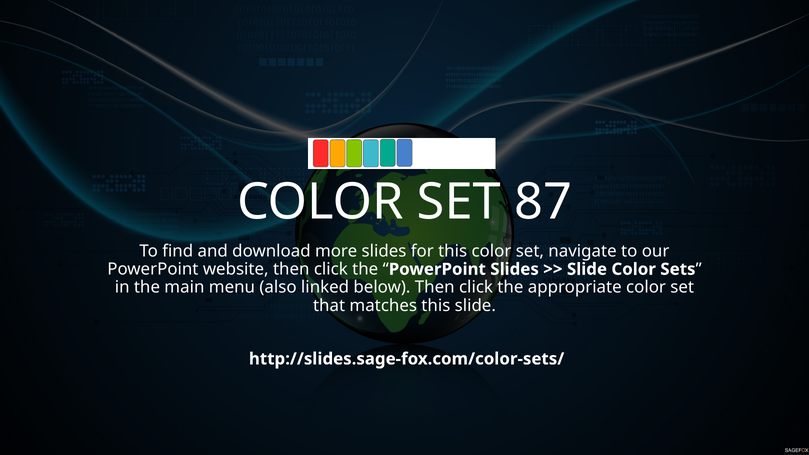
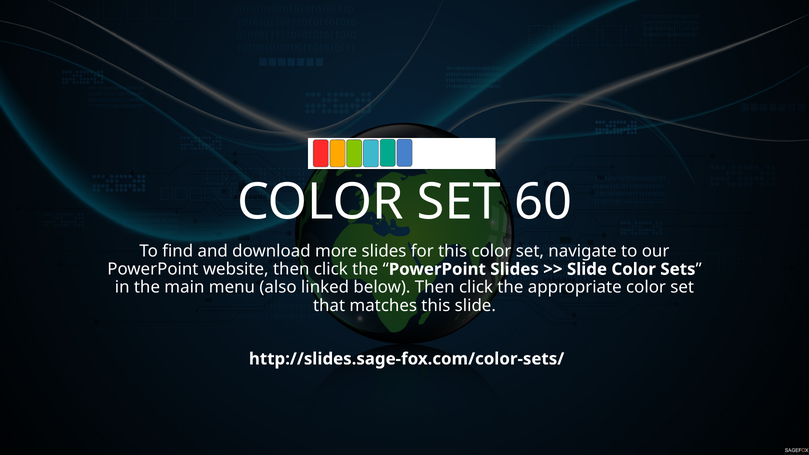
87: 87 -> 60
